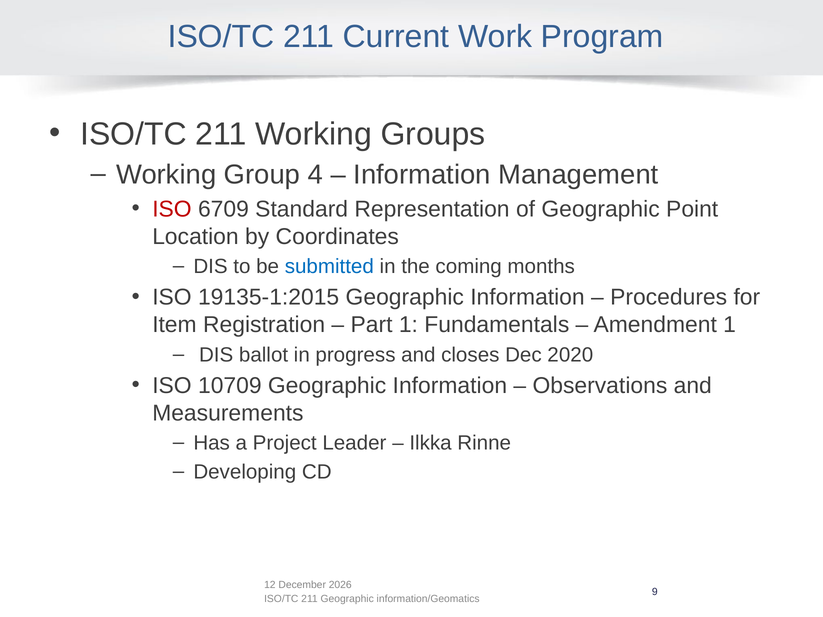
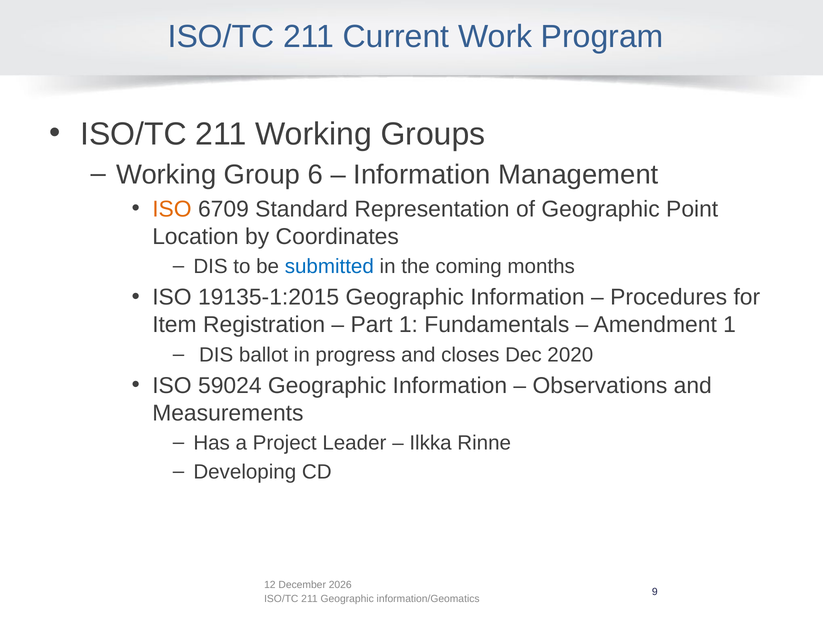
4: 4 -> 6
ISO at (172, 209) colour: red -> orange
10709: 10709 -> 59024
